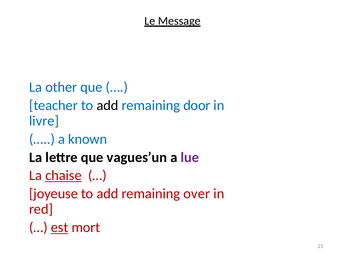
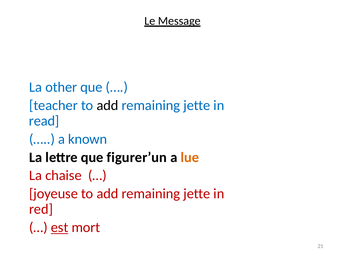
door at (197, 105): door -> jette
livre: livre -> read
vagues’un: vagues’un -> figurer’un
lue colour: purple -> orange
chaise underline: present -> none
over at (197, 194): over -> jette
